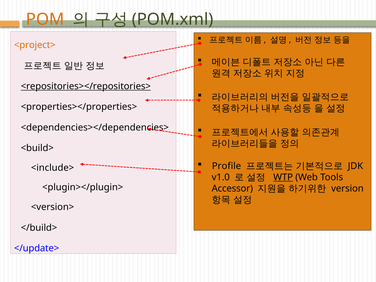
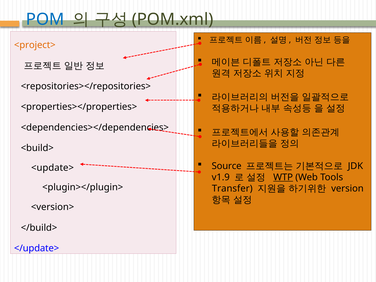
POM colour: orange -> blue
<repositories></repositories> underline: present -> none
Profile: Profile -> Source
<include>: <include> -> <update>
v1.0: v1.0 -> v1.9
Accessor: Accessor -> Transfer
